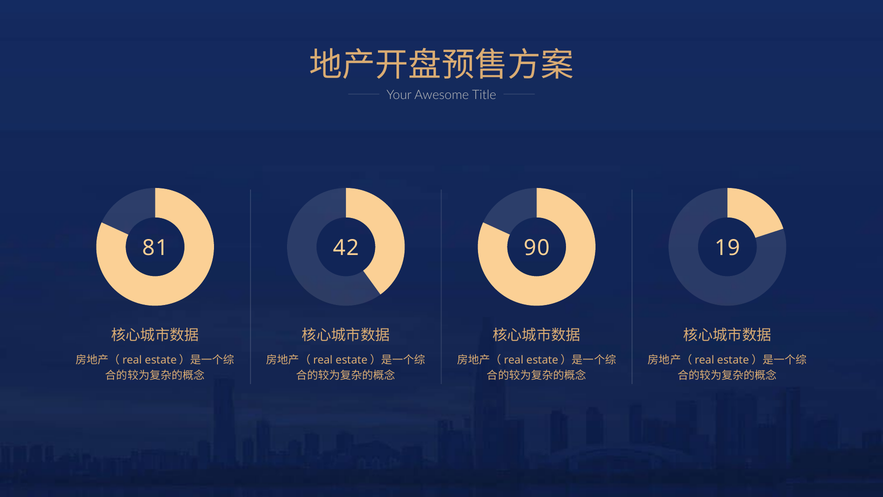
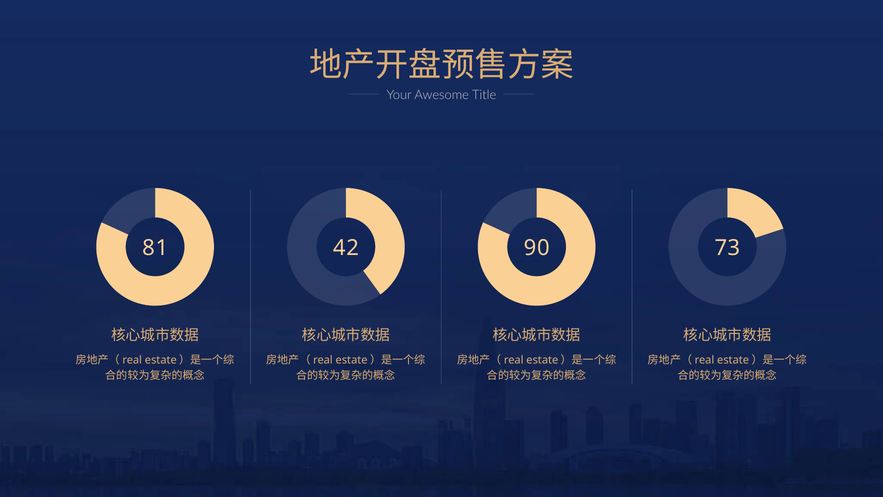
19: 19 -> 73
